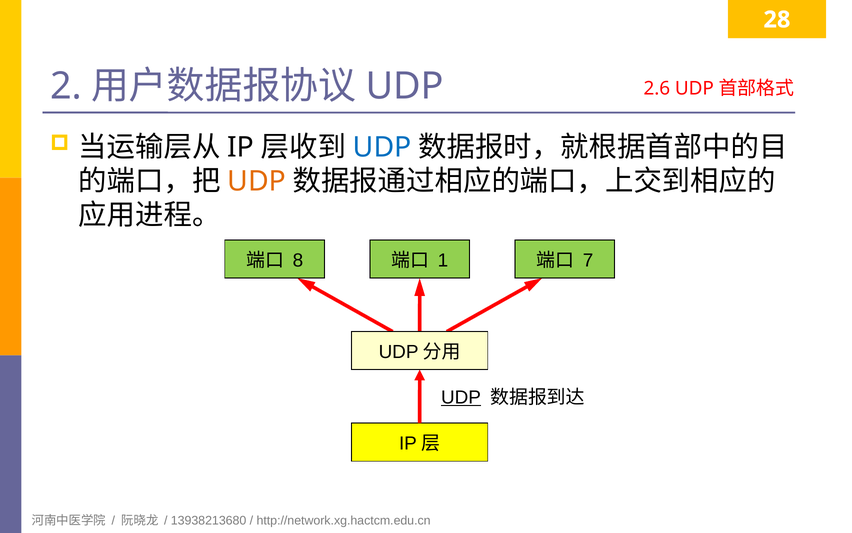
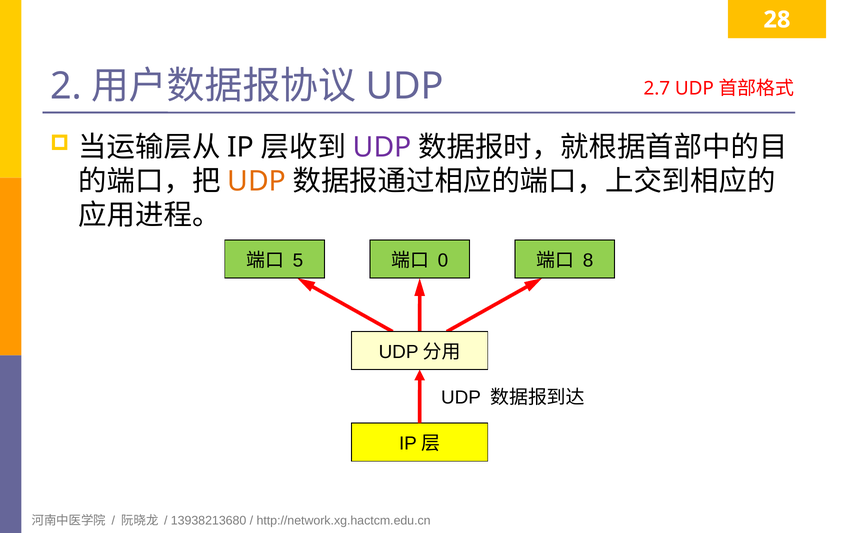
2.6: 2.6 -> 2.7
UDP at (382, 147) colour: blue -> purple
8: 8 -> 5
1: 1 -> 0
7: 7 -> 8
UDP at (461, 397) underline: present -> none
